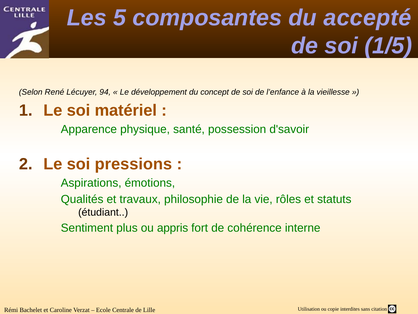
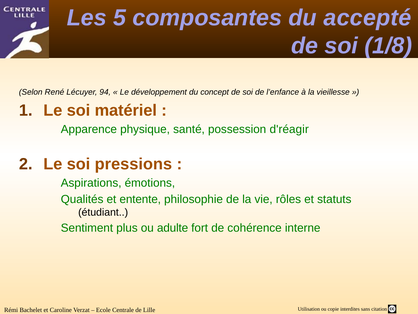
1/5: 1/5 -> 1/8
d'savoir: d'savoir -> d'réagir
travaux: travaux -> entente
appris: appris -> adulte
